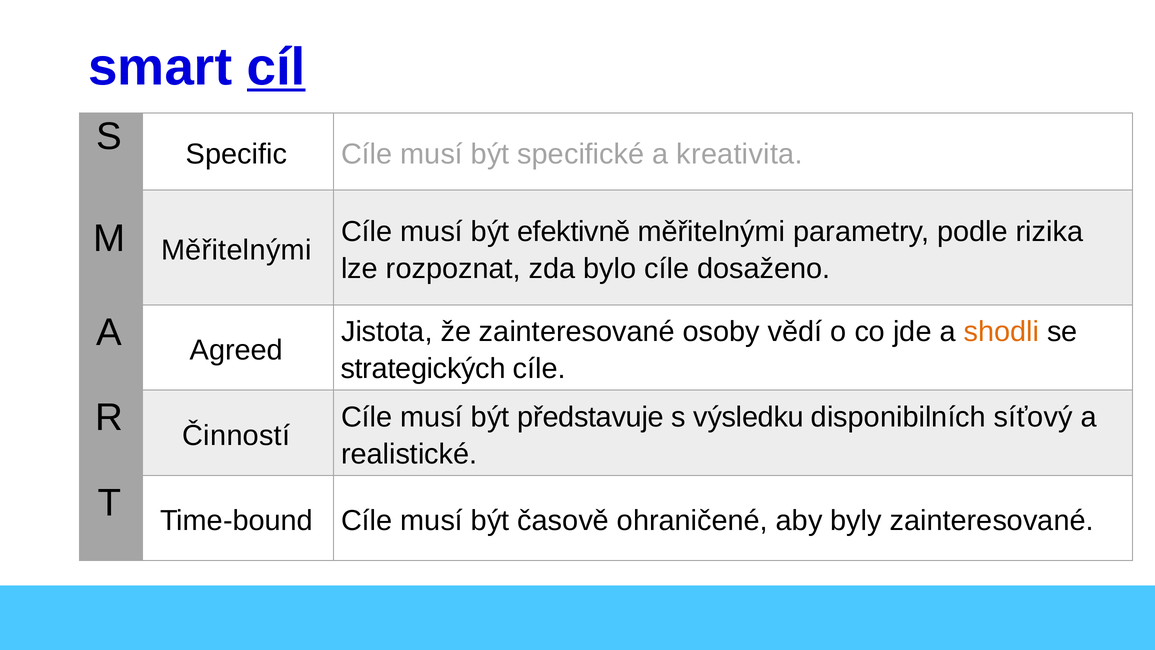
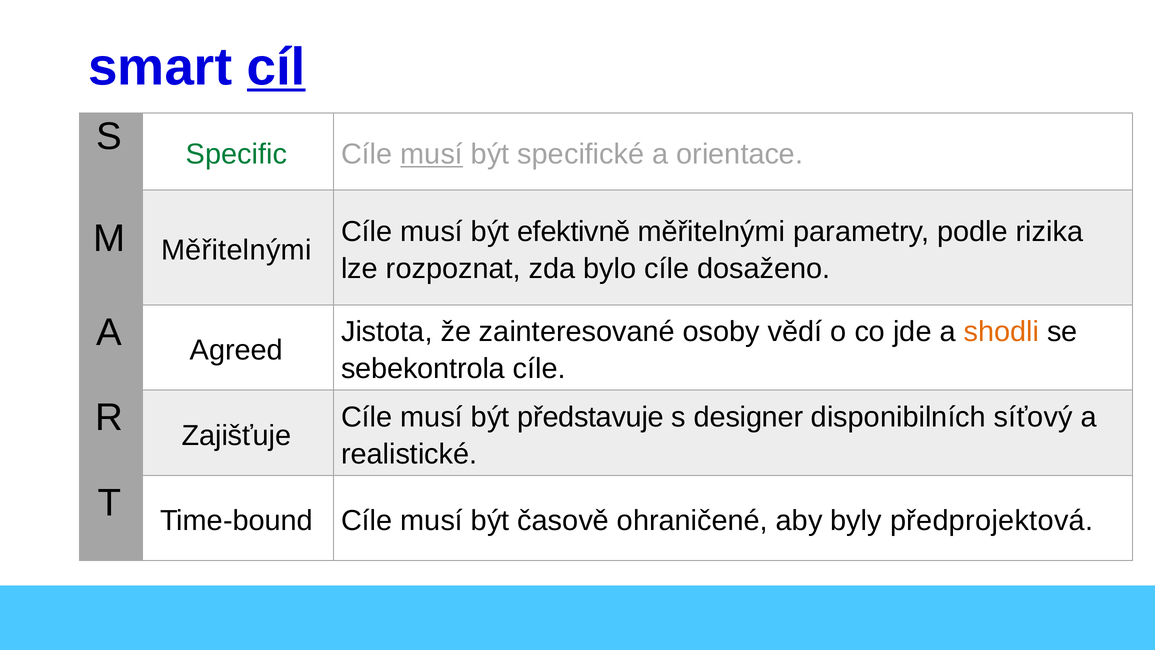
Specific colour: black -> green
musí at (432, 154) underline: none -> present
kreativita: kreativita -> orientace
strategických: strategických -> sebekontrola
Činností: Činností -> Zajišťuje
výsledku: výsledku -> designer
byly zainteresované: zainteresované -> předprojektová
